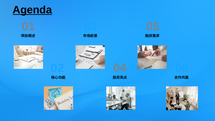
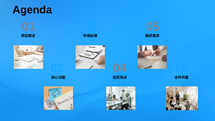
Agenda underline: present -> none
